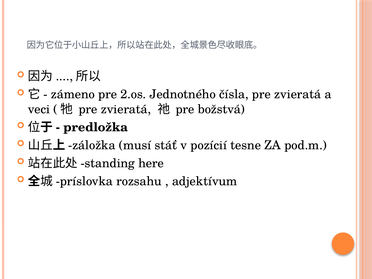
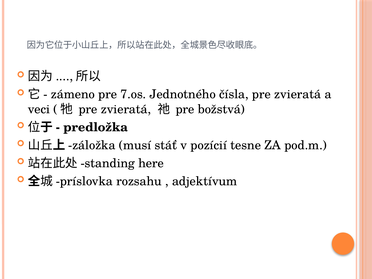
2.os: 2.os -> 7.os
